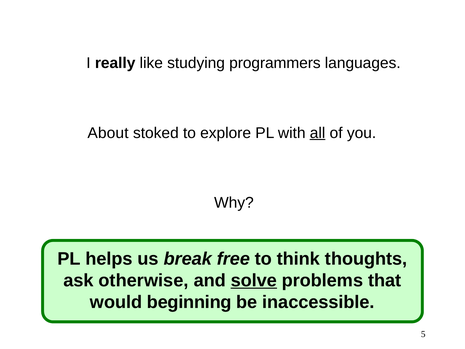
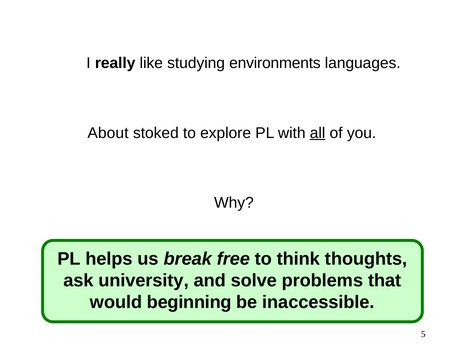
programmers: programmers -> environments
otherwise: otherwise -> university
solve underline: present -> none
